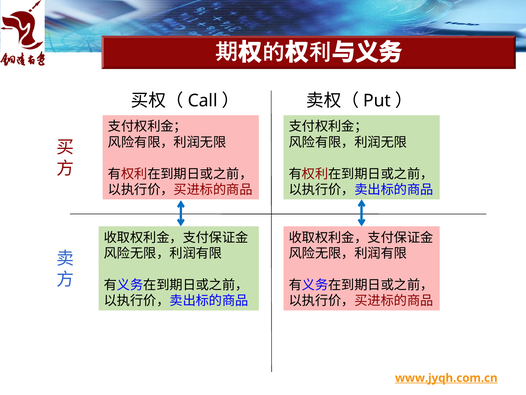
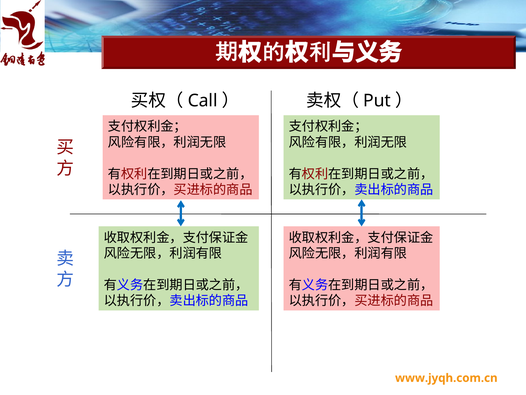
www.jyqh.com.cn underline: present -> none
